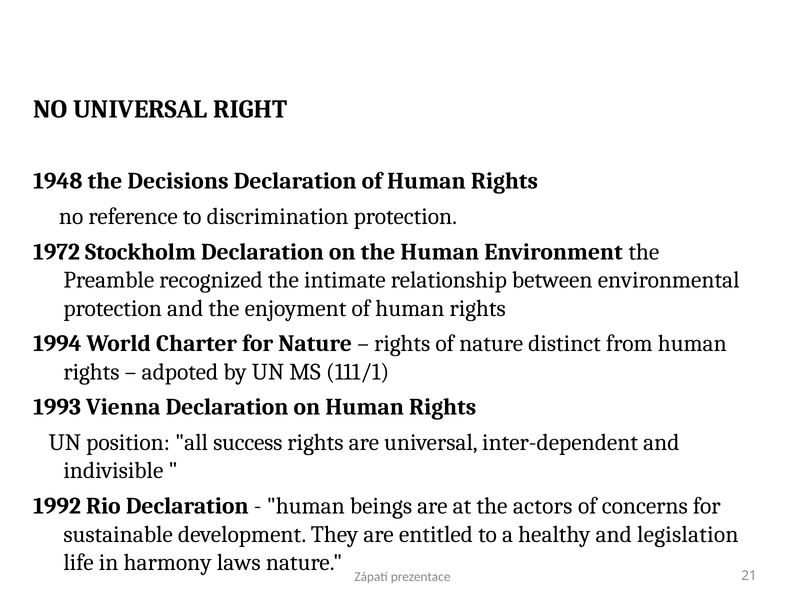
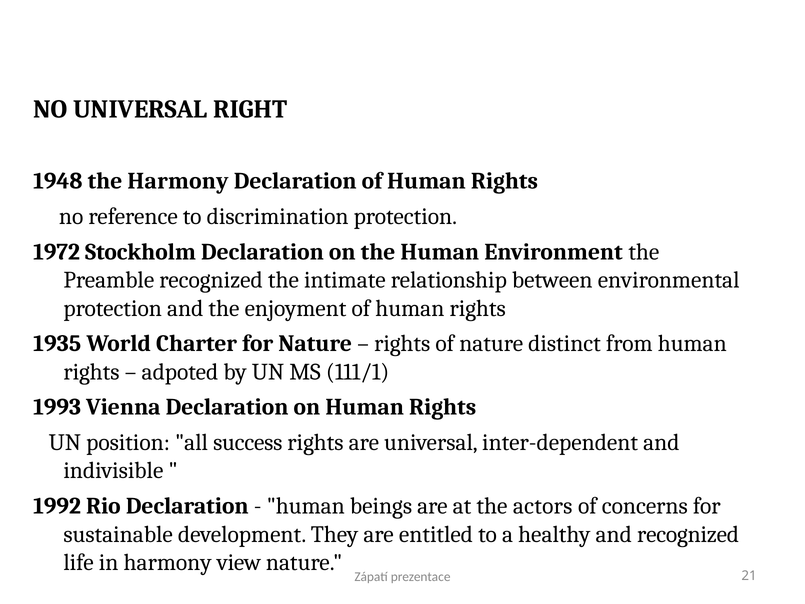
the Decisions: Decisions -> Harmony
1994: 1994 -> 1935
and legislation: legislation -> recognized
laws: laws -> view
